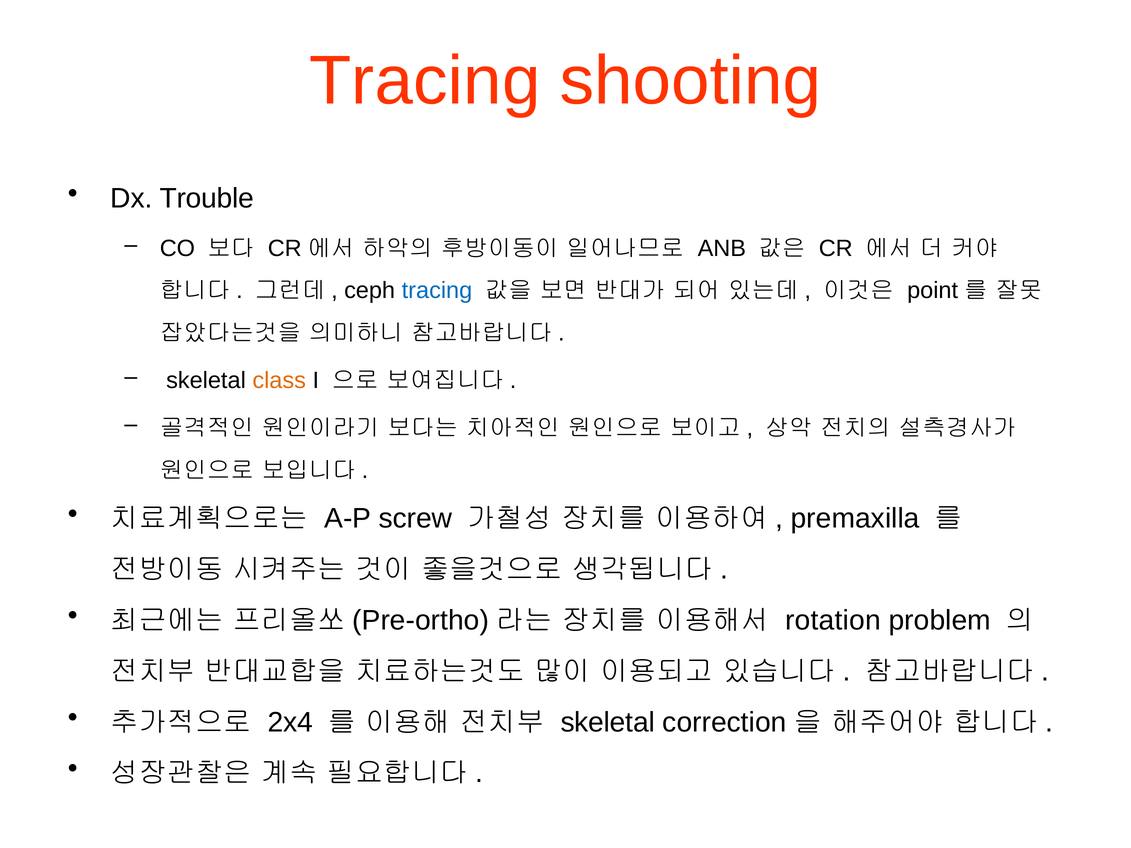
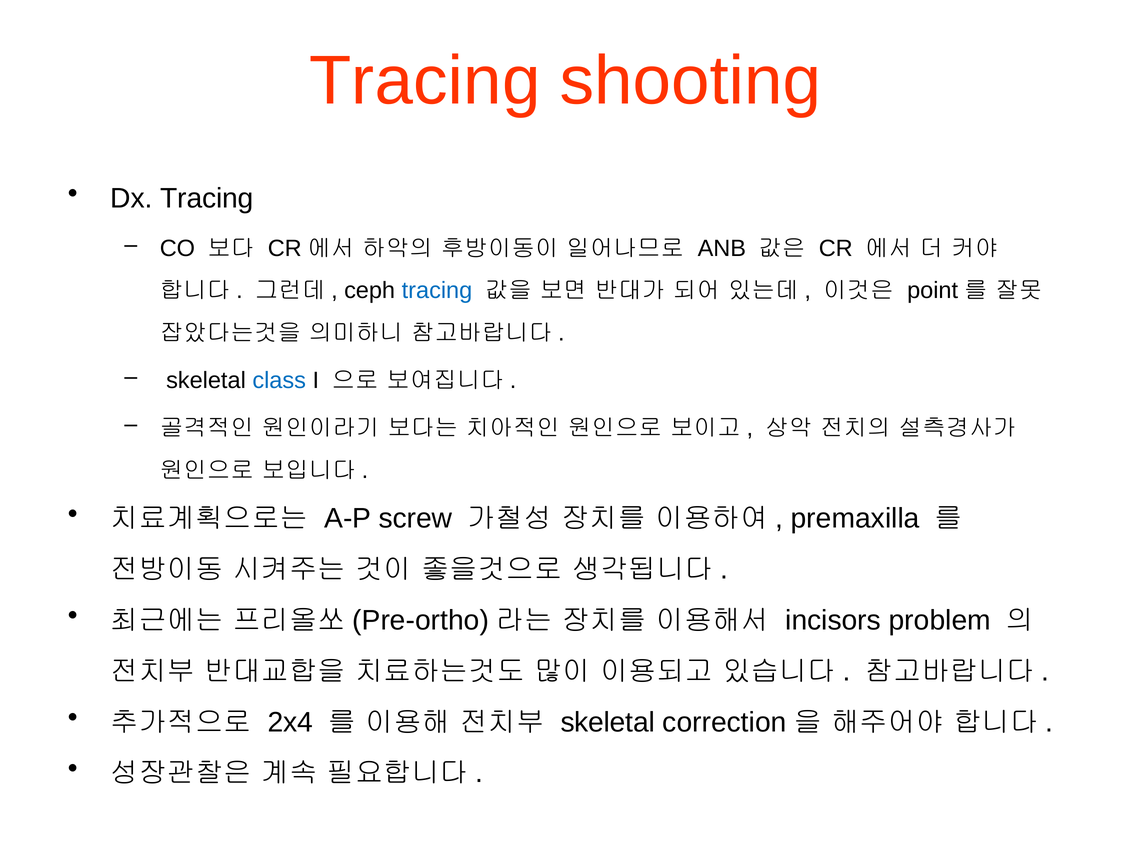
Dx Trouble: Trouble -> Tracing
class colour: orange -> blue
rotation: rotation -> incisors
